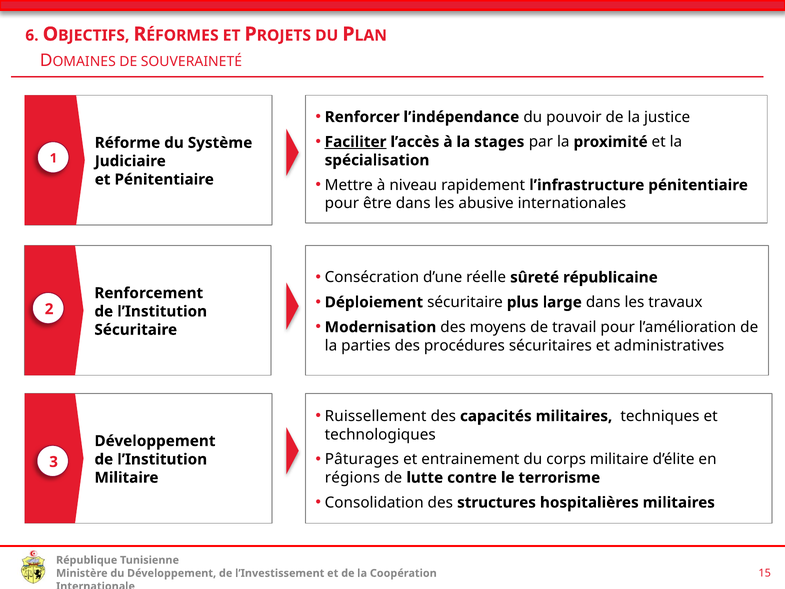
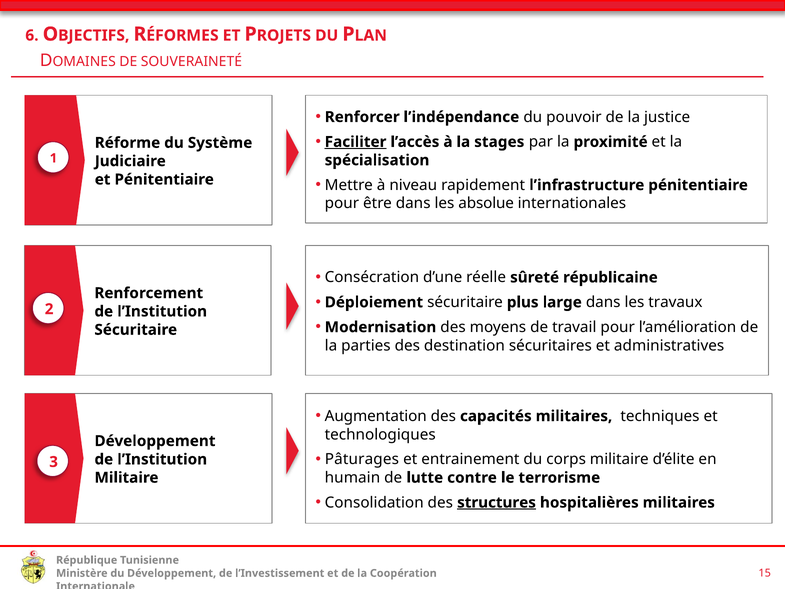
abusive: abusive -> absolue
procédures: procédures -> destination
Ruissellement: Ruissellement -> Augmentation
régions: régions -> humain
structures underline: none -> present
